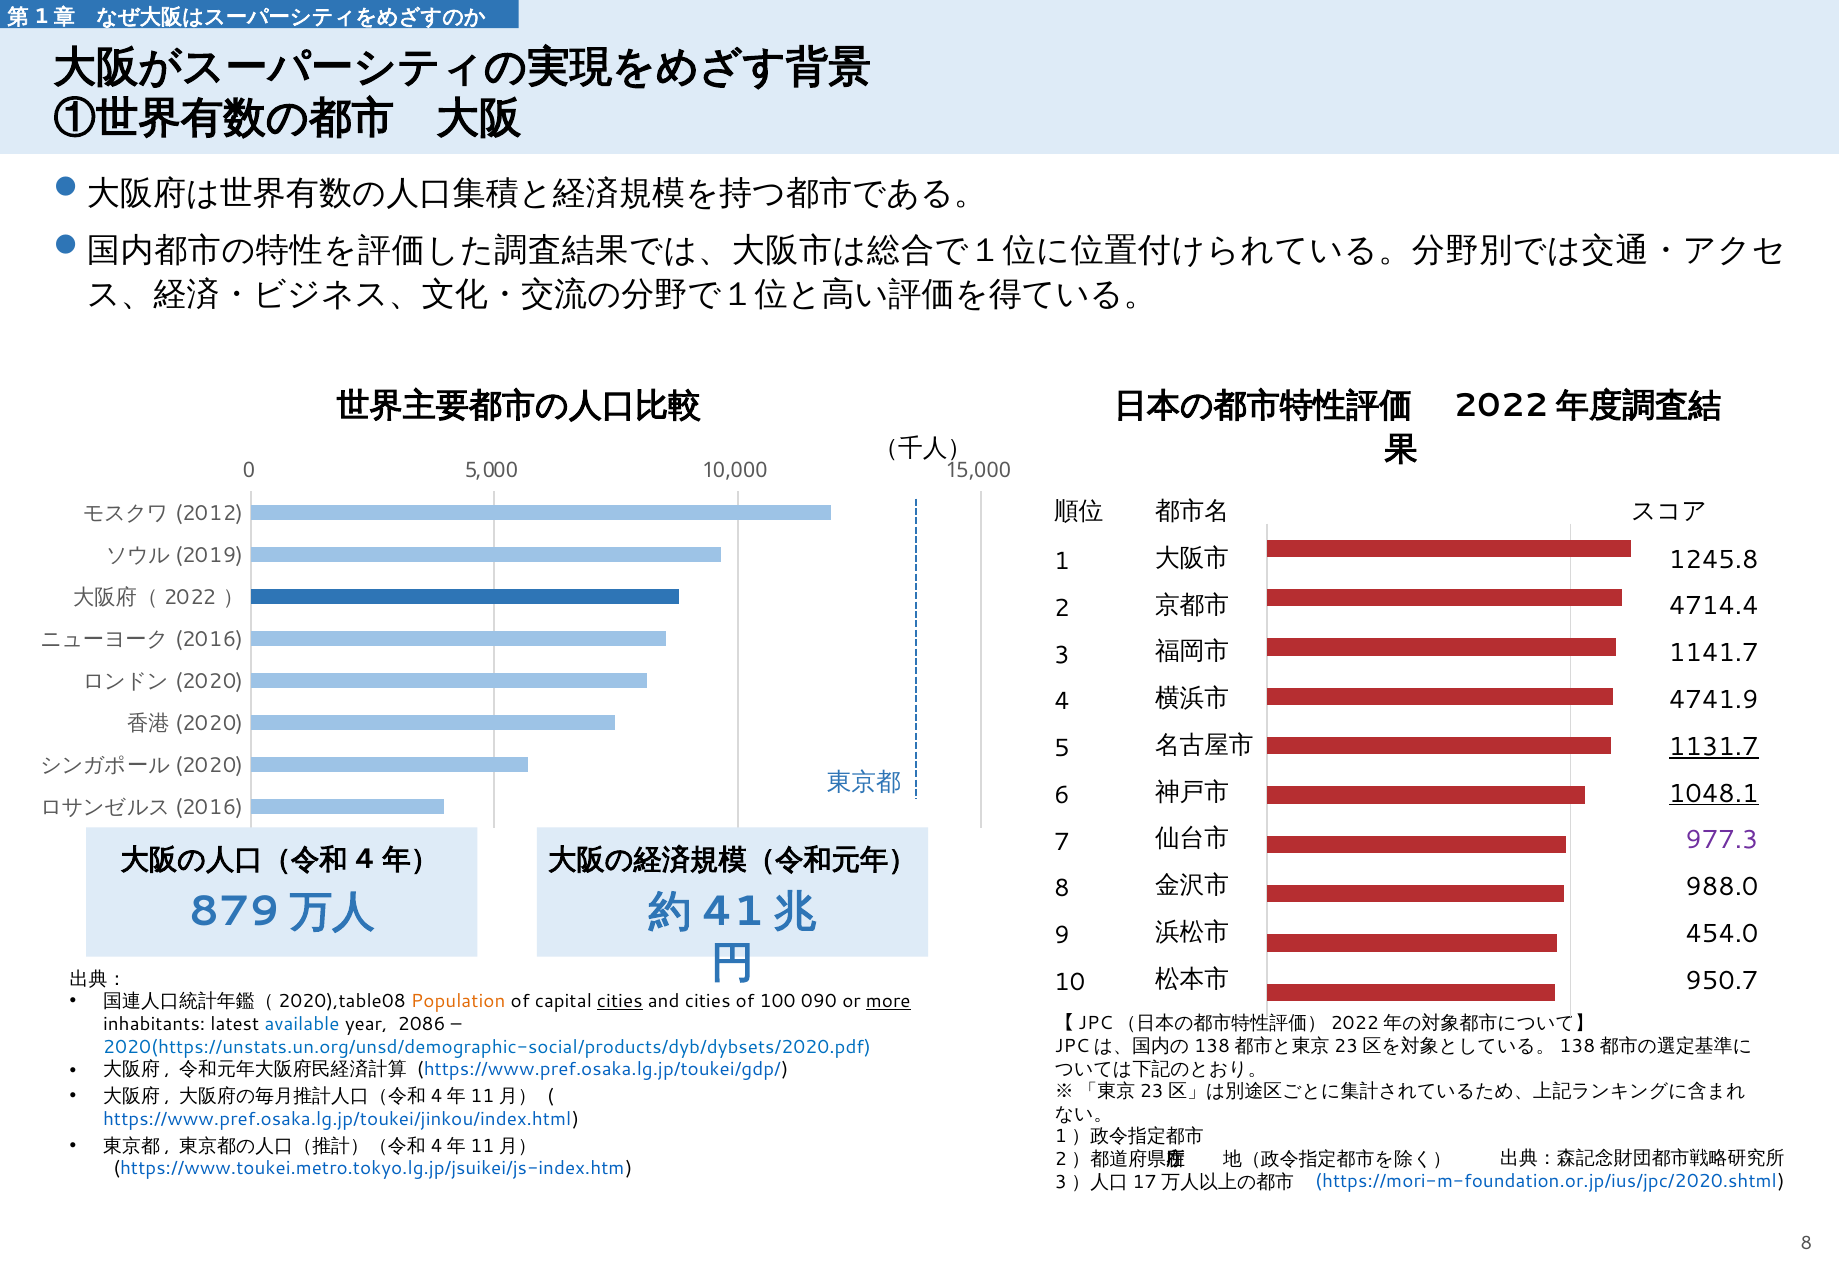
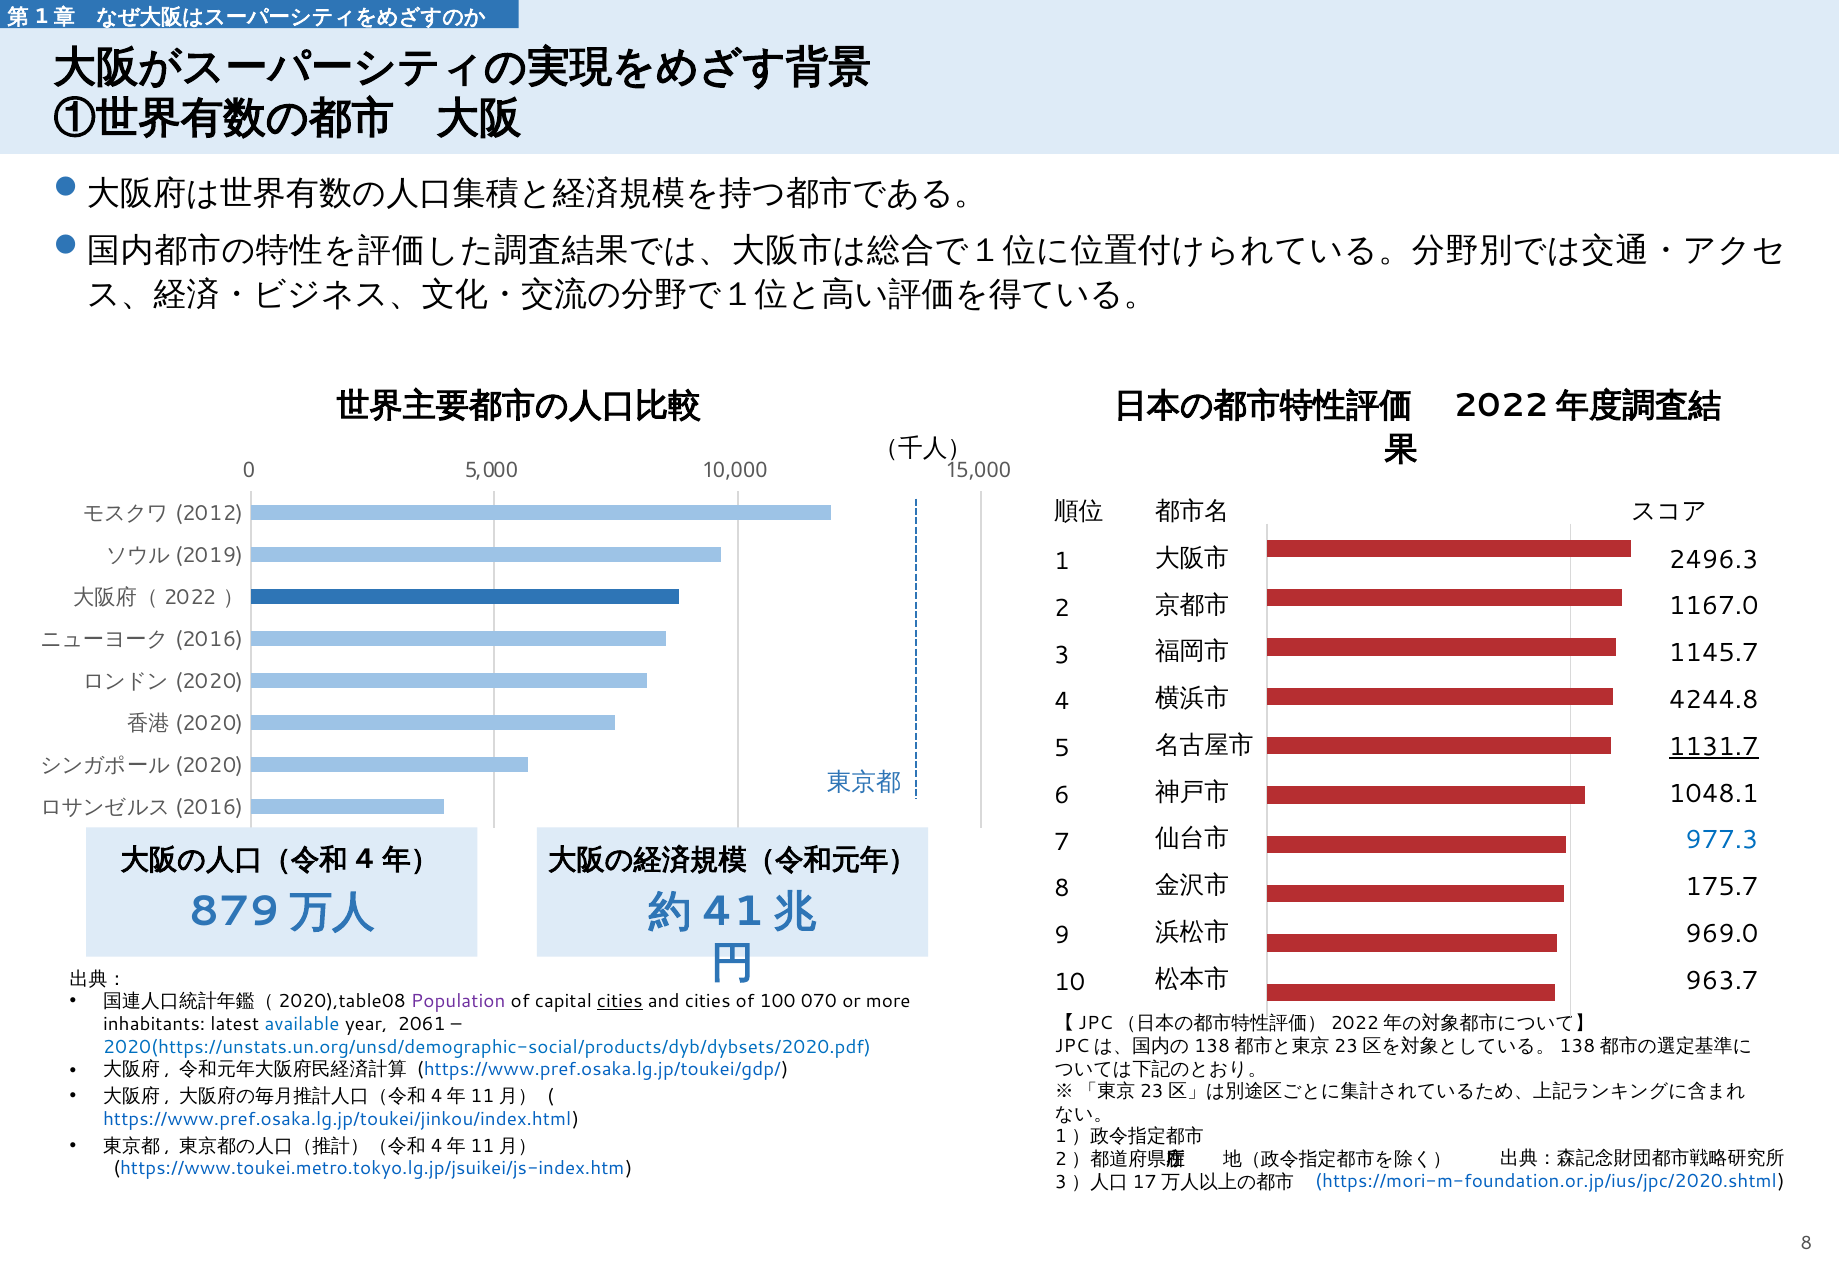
1245.8: 1245.8 -> 2496.3
4714.4: 4714.4 -> 1167.0
1141.7: 1141.7 -> 1145.7
4741.9: 4741.9 -> 4244.8
1048.1 underline: present -> none
977.3 colour: purple -> blue
988.0: 988.0 -> 175.7
454.0: 454.0 -> 969.0
950.7: 950.7 -> 963.7
Population colour: orange -> purple
090: 090 -> 070
more underline: present -> none
2086: 2086 -> 2061
